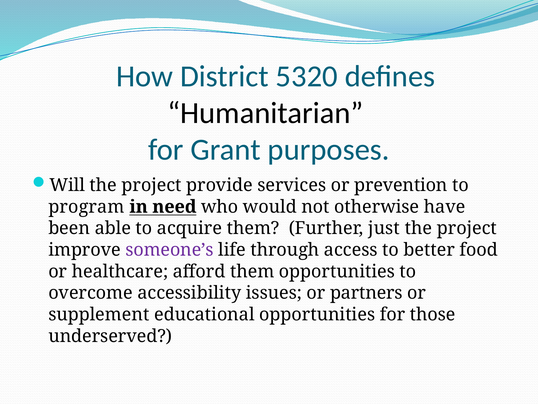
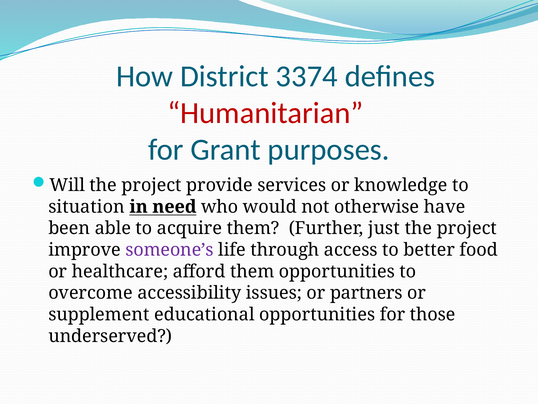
5320: 5320 -> 3374
Humanitarian colour: black -> red
prevention: prevention -> knowledge
program: program -> situation
